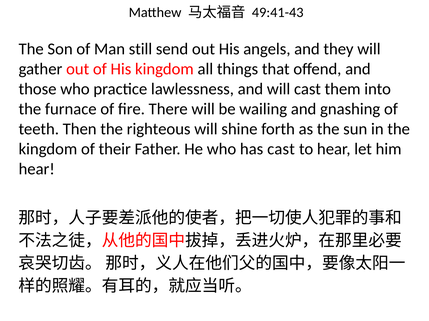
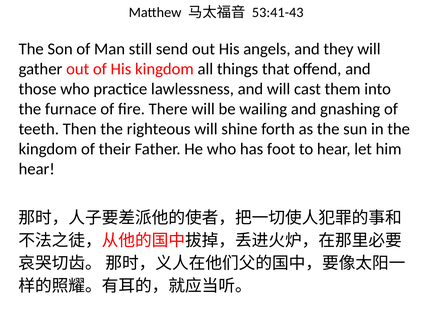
49:41-43: 49:41-43 -> 53:41-43
has cast: cast -> foot
